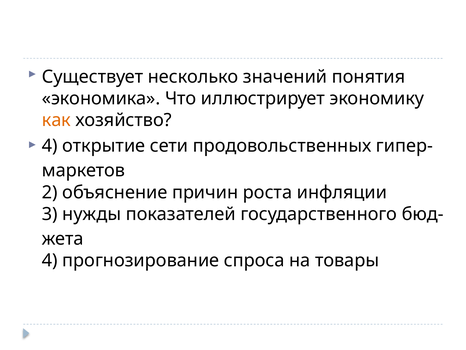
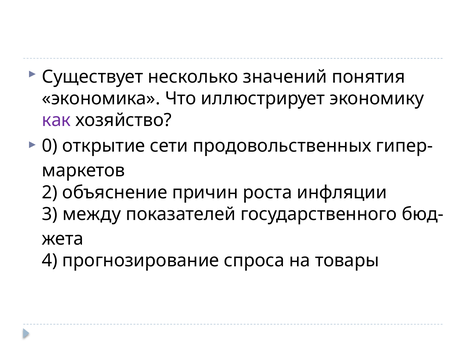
как colour: orange -> purple
4 at (50, 146): 4 -> 0
нужды: нужды -> между
